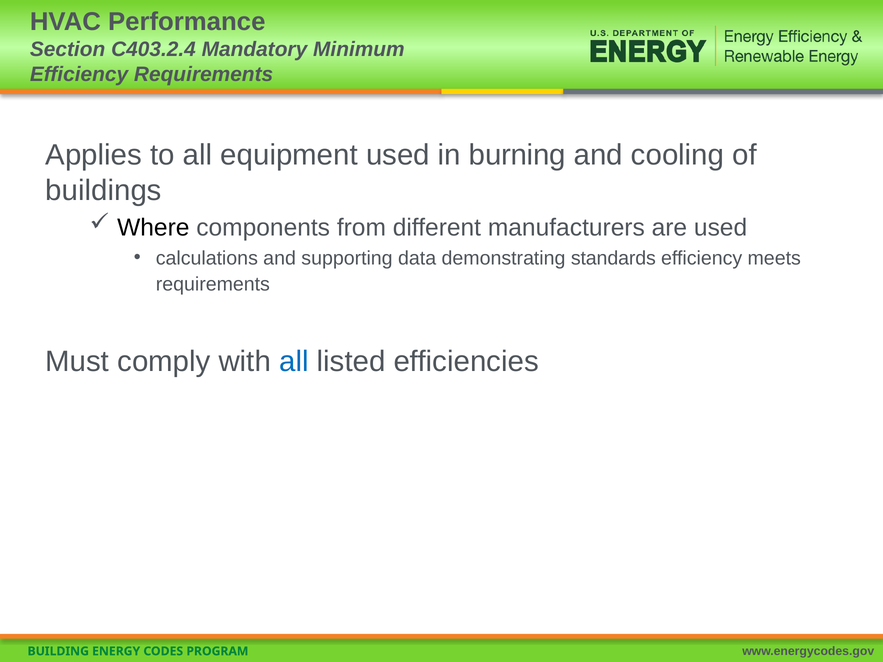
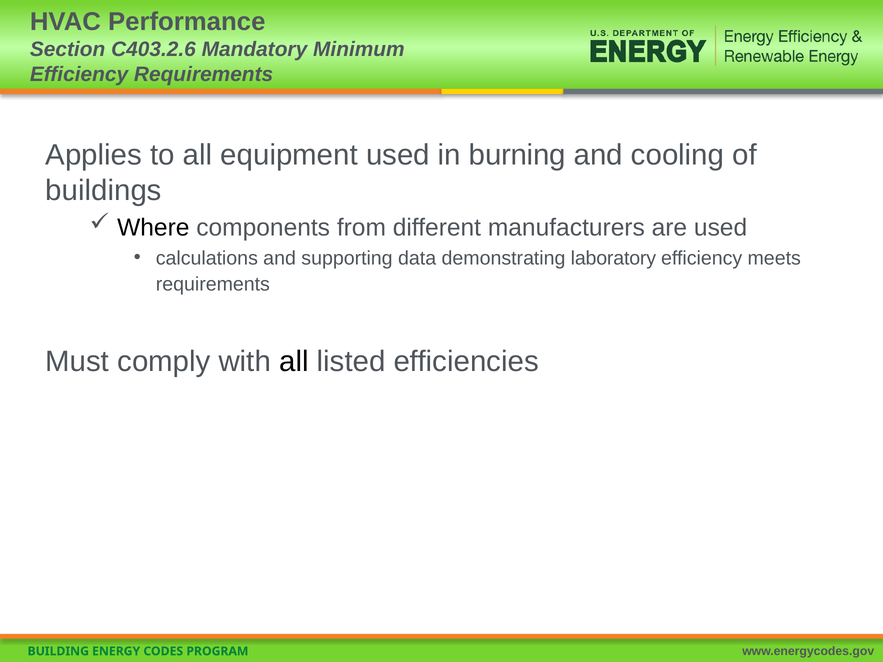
C403.2.4: C403.2.4 -> C403.2.6
standards: standards -> laboratory
all at (294, 362) colour: blue -> black
